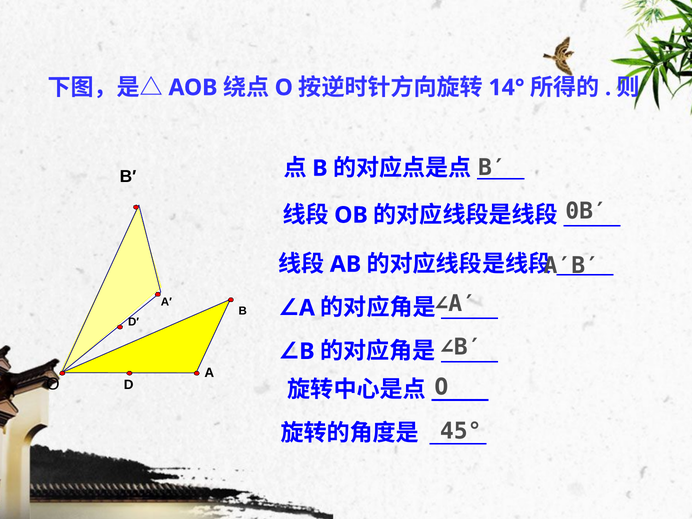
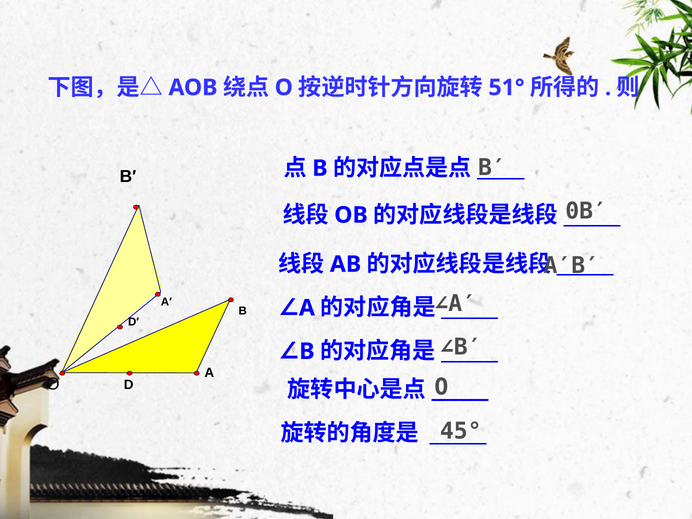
14°: 14° -> 51°
